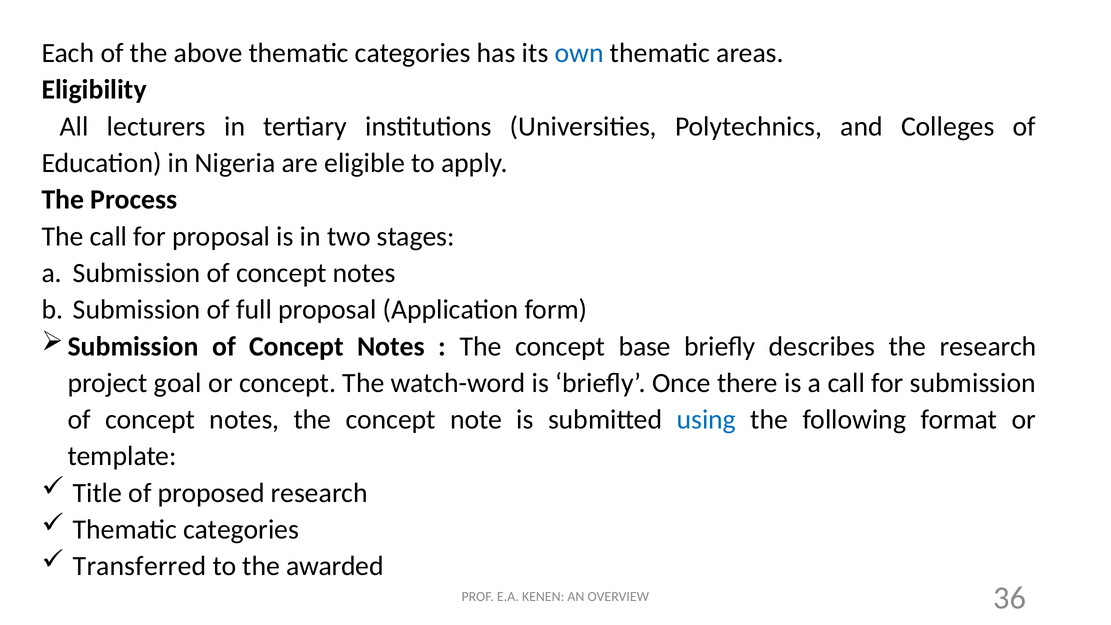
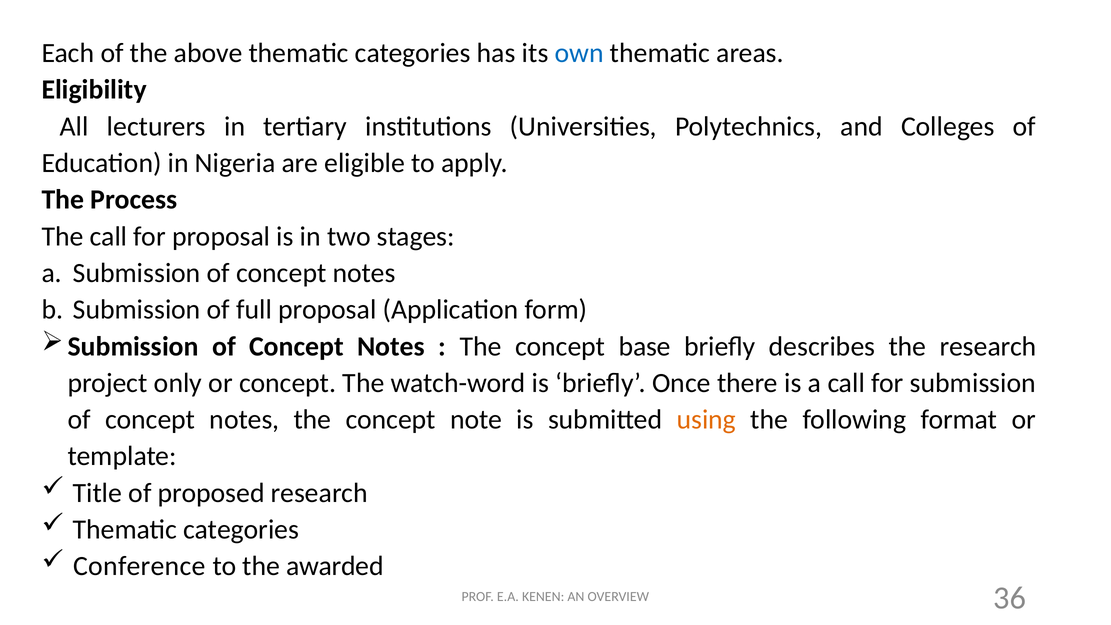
goal: goal -> only
using colour: blue -> orange
Transferred: Transferred -> Conference
